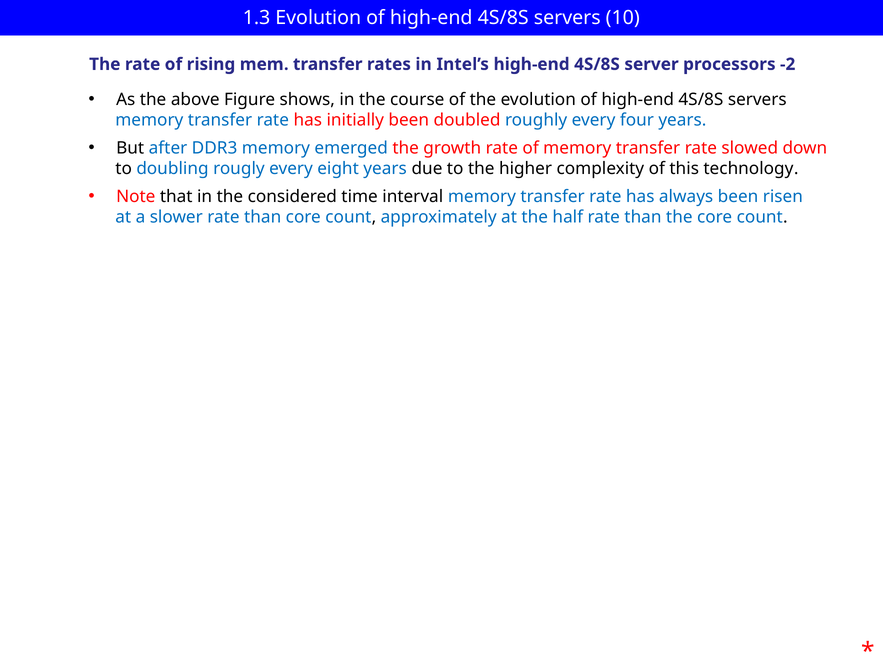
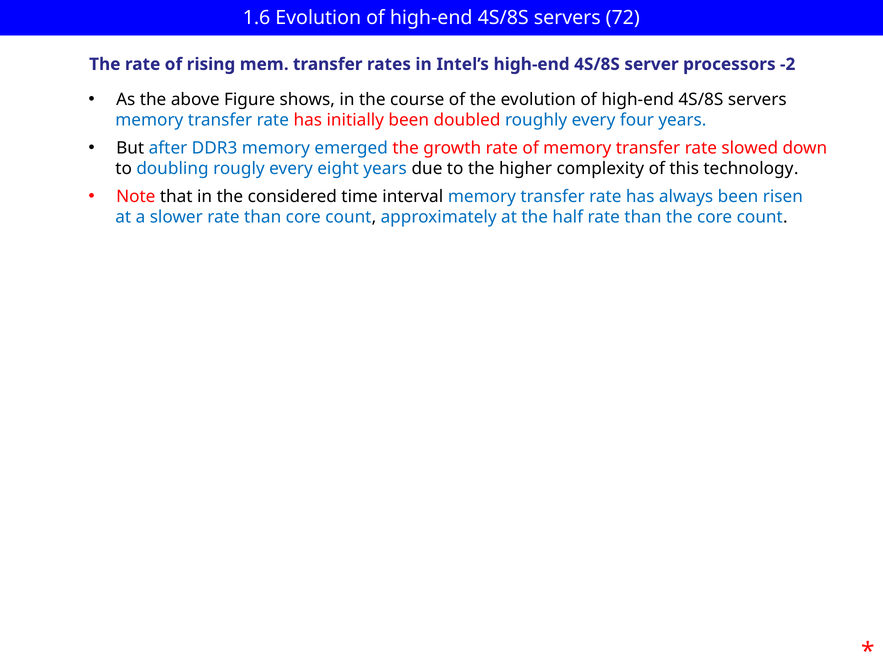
1.3: 1.3 -> 1.6
10: 10 -> 72
